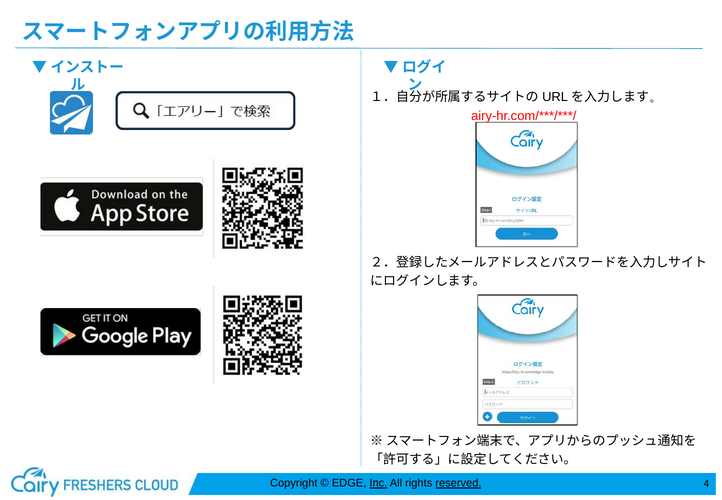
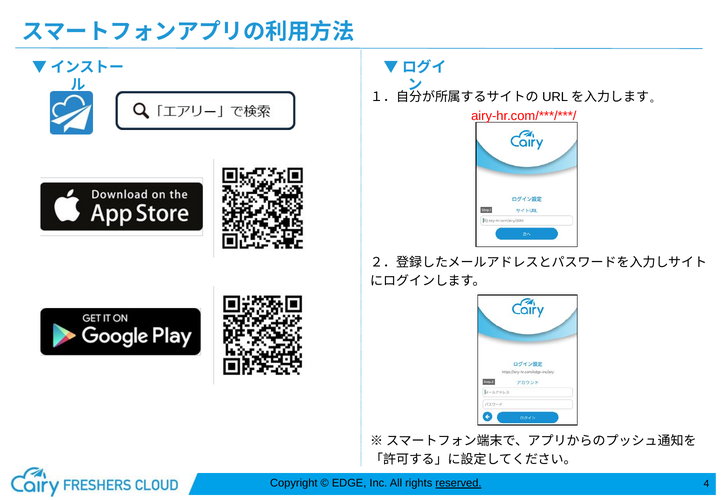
Inc underline: present -> none
